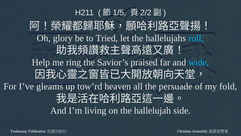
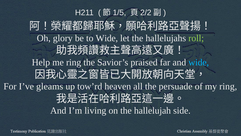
to Tried: Tried -> Wide
roll colour: light blue -> light green
my fold: fold -> ring
